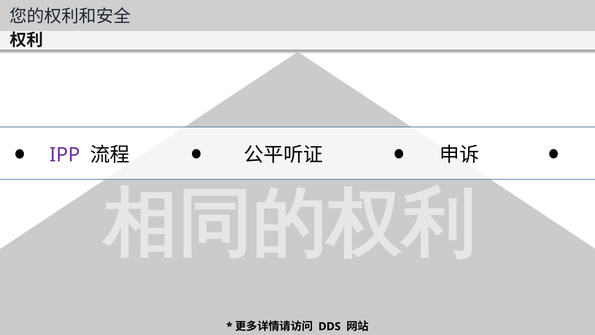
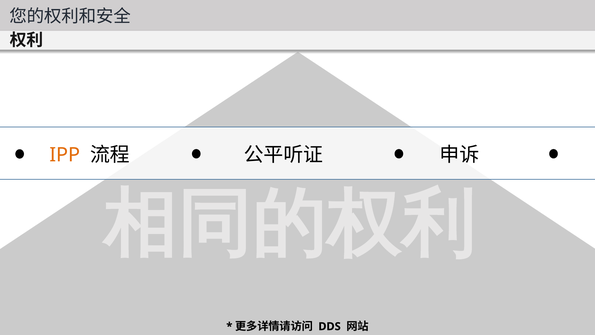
IPP colour: purple -> orange
